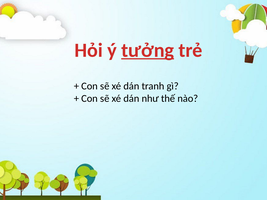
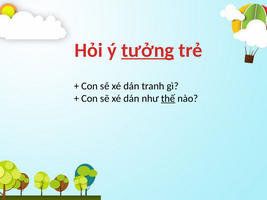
thế underline: none -> present
